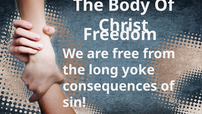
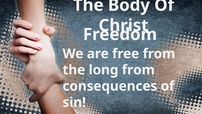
long yoke: yoke -> from
